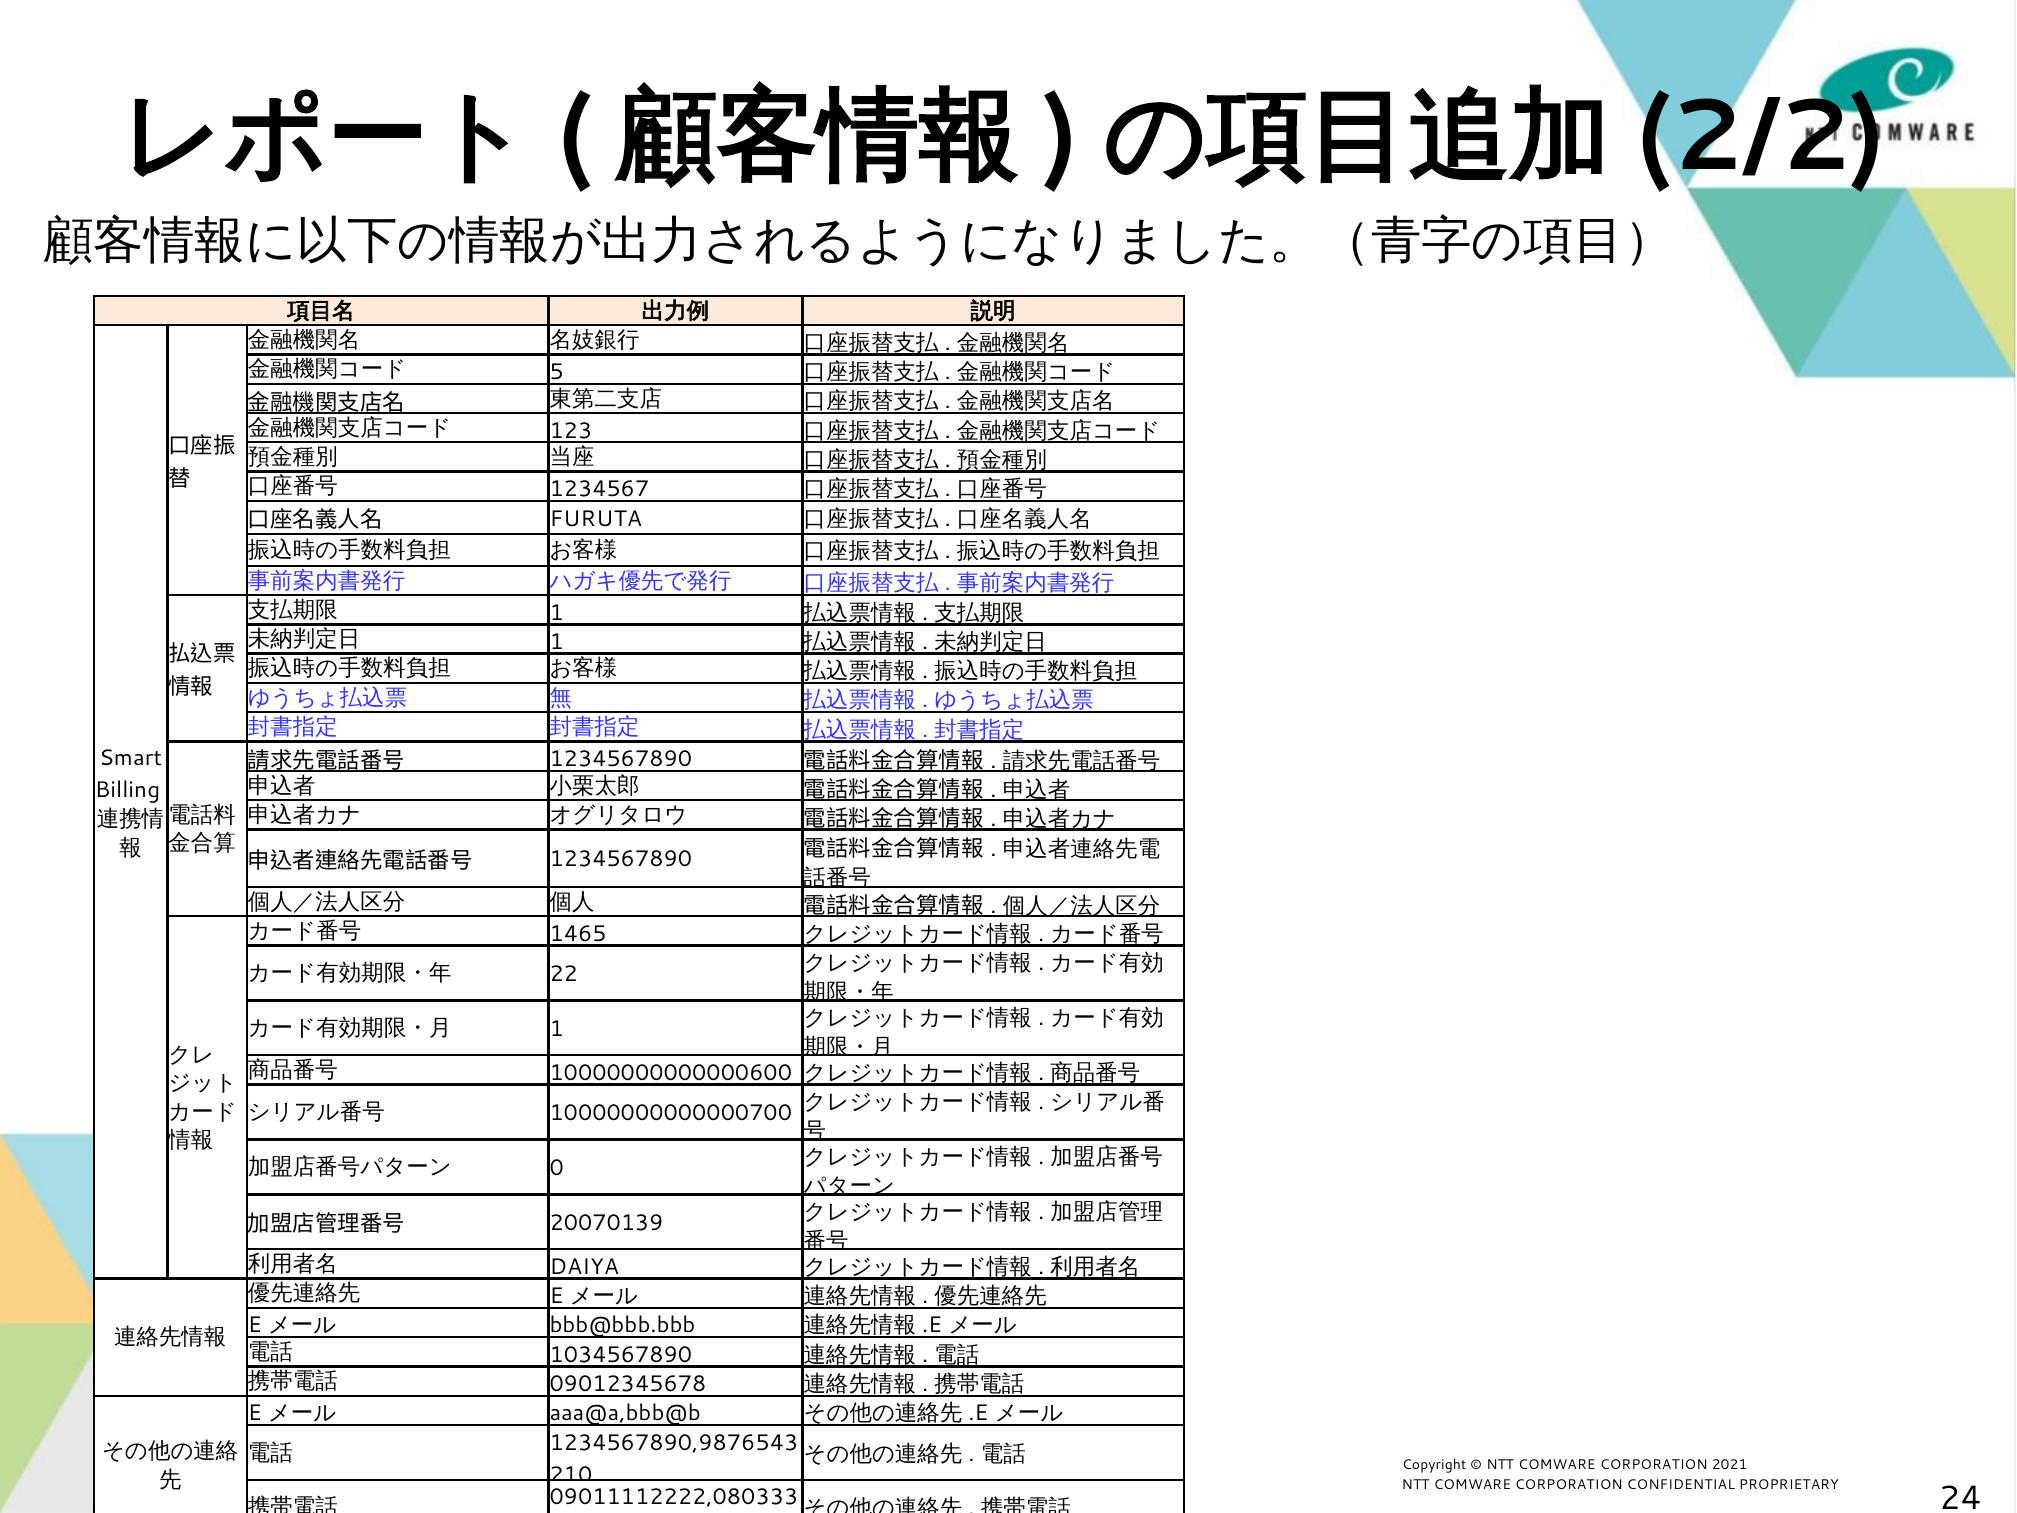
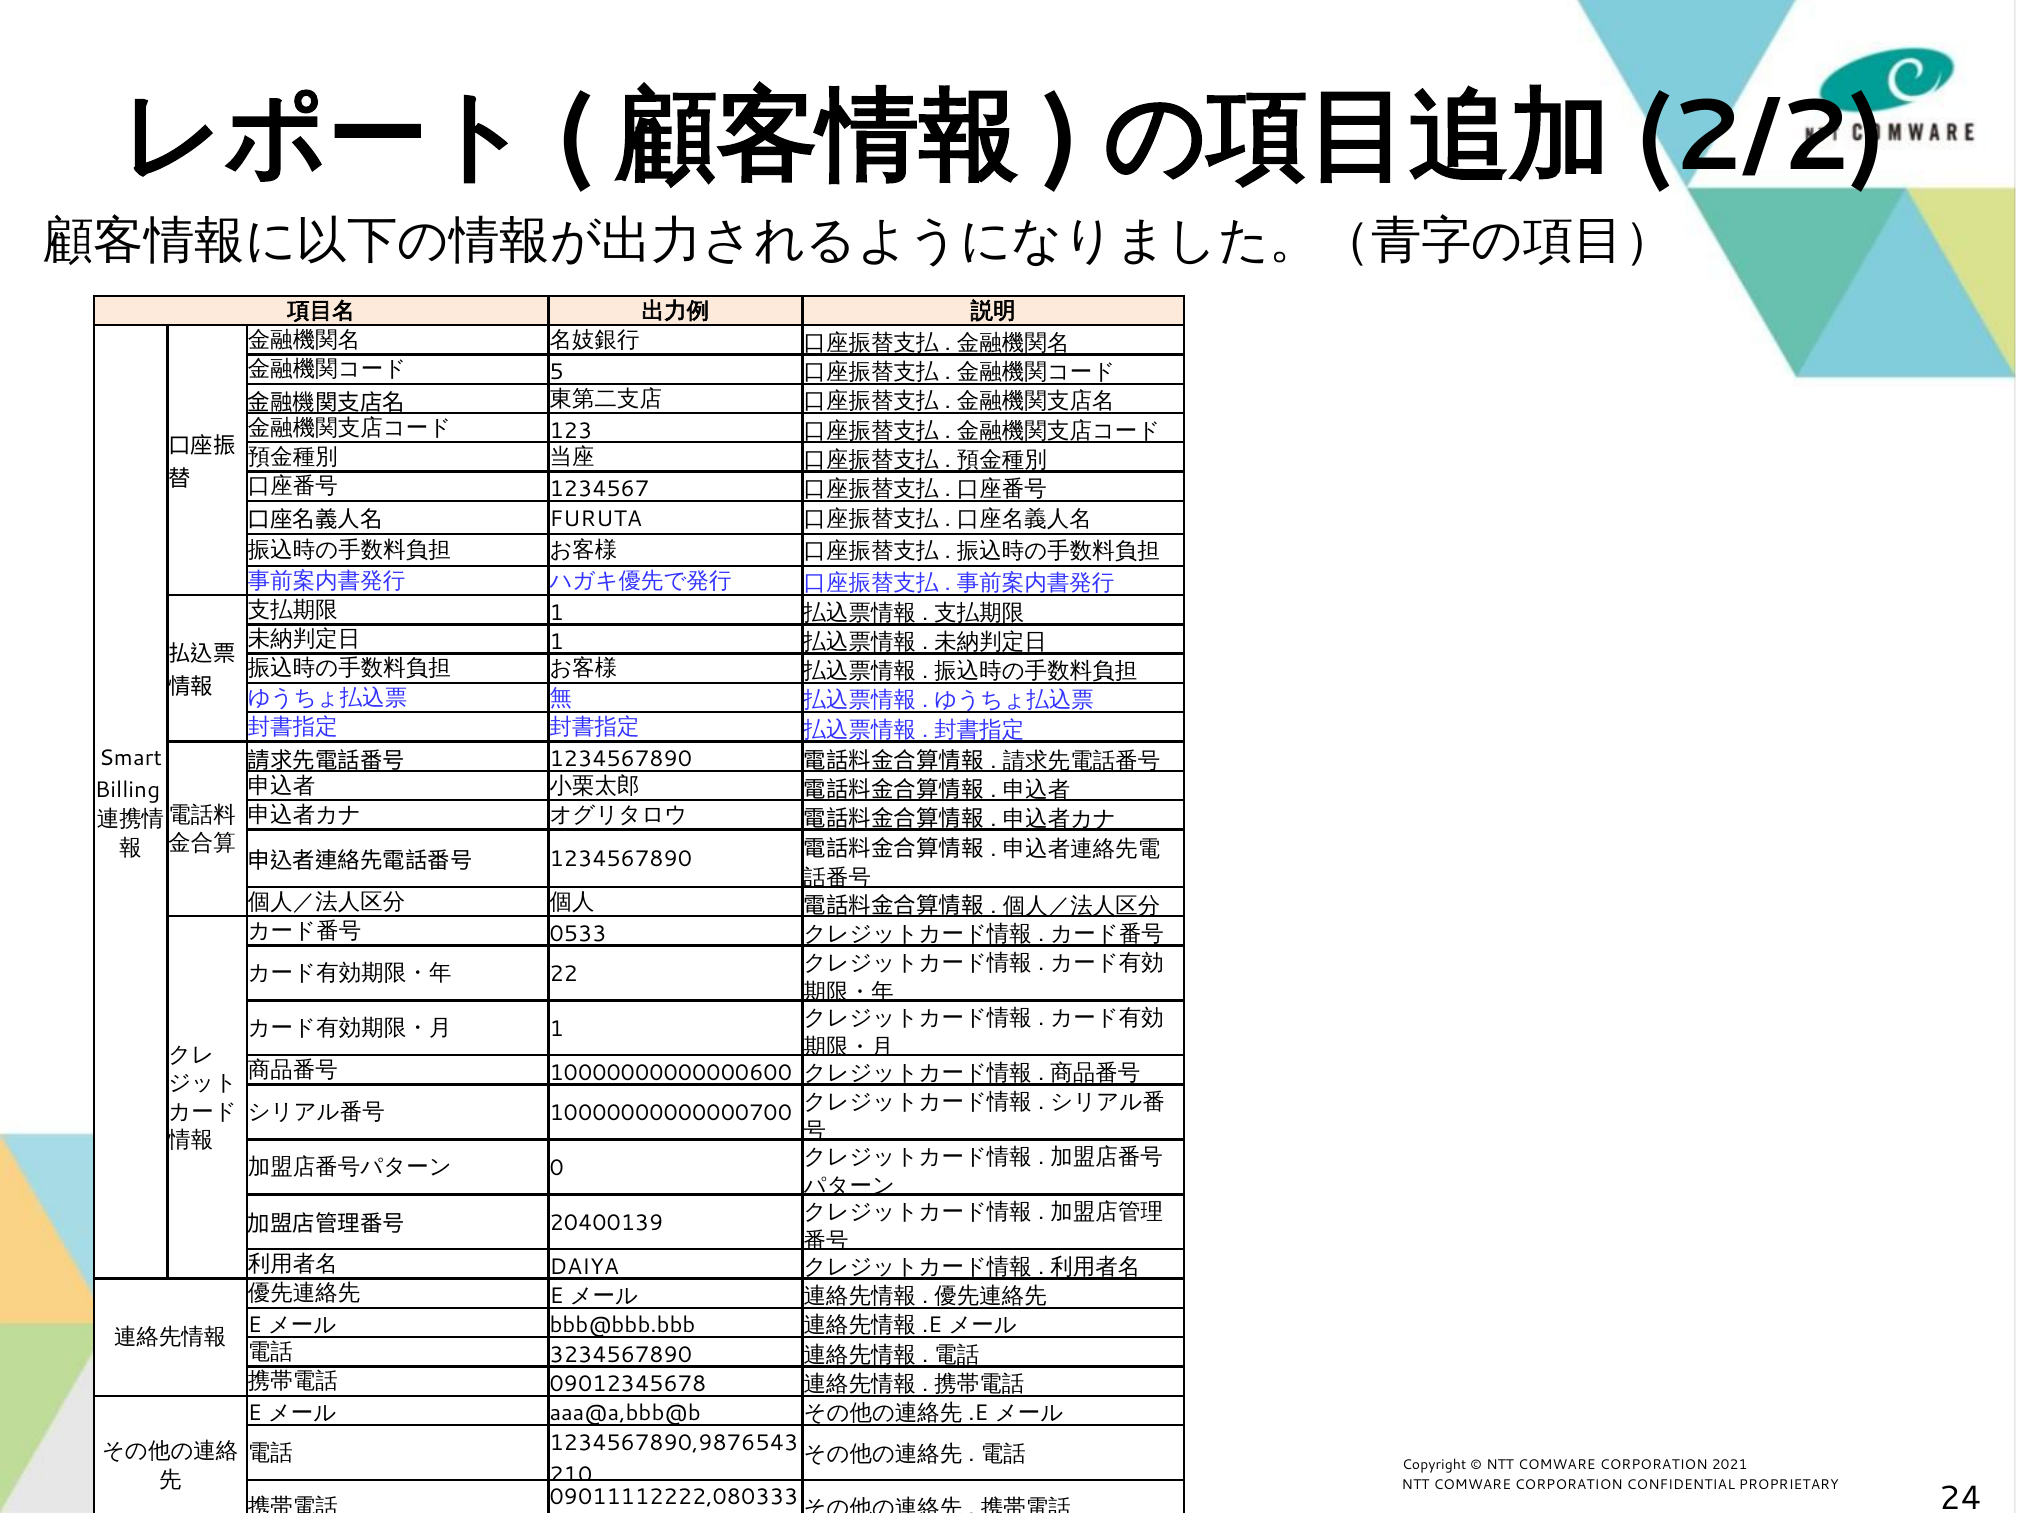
1465: 1465 -> 0533
20070139: 20070139 -> 20400139
1034567890: 1034567890 -> 3234567890
